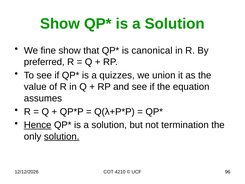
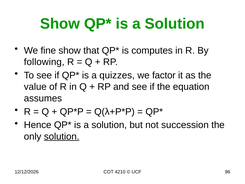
canonical: canonical -> computes
preferred: preferred -> following
union: union -> factor
Hence underline: present -> none
termination: termination -> succession
